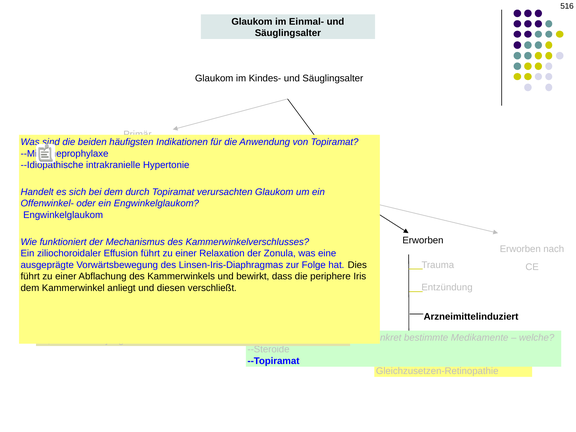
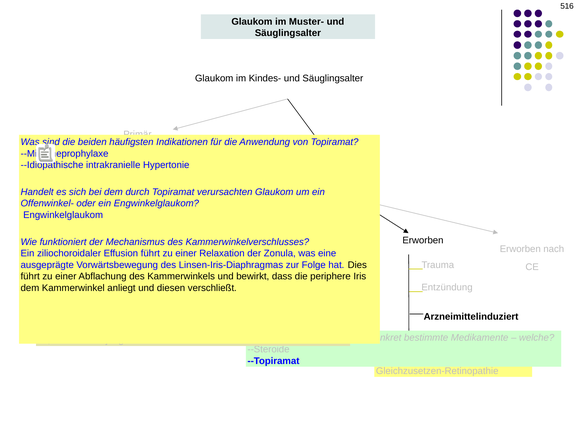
Einmal-: Einmal- -> Muster-
